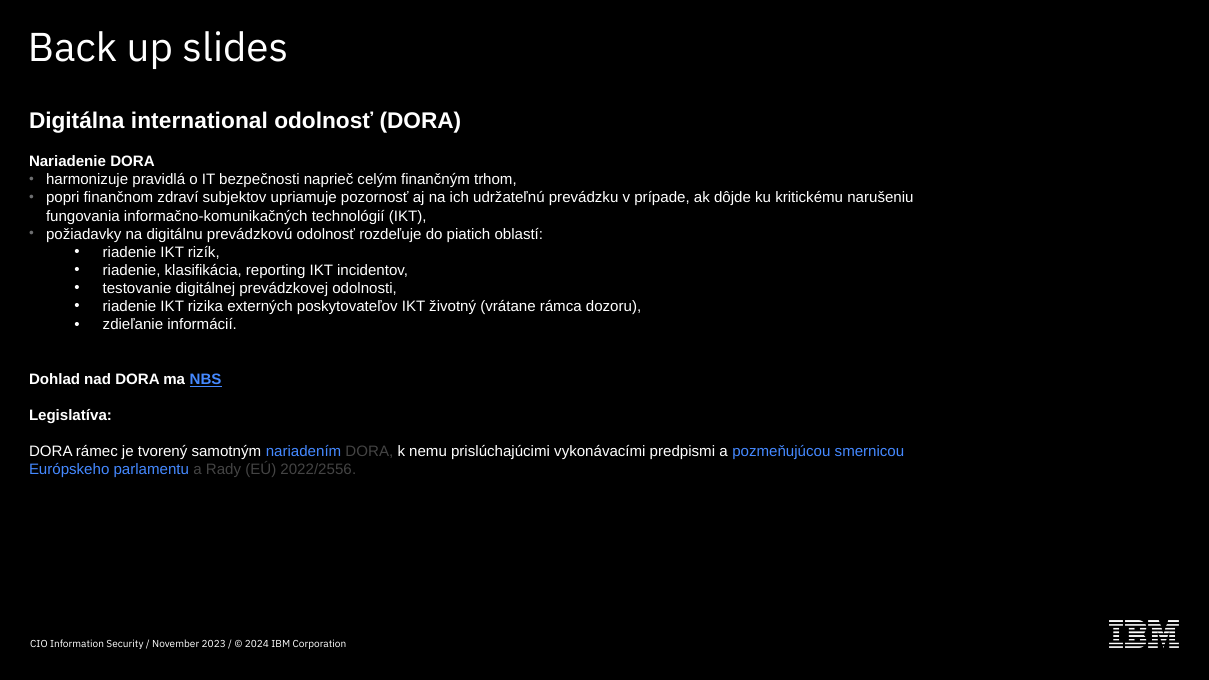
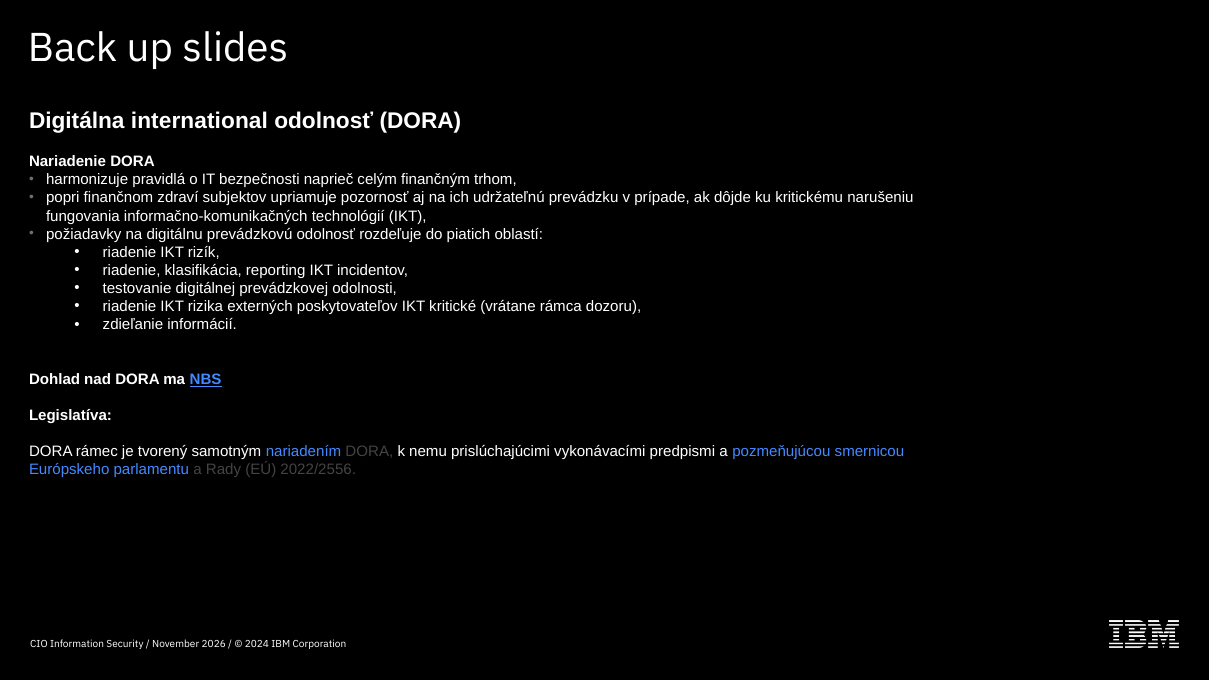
životný: životný -> kritické
2023: 2023 -> 2026
